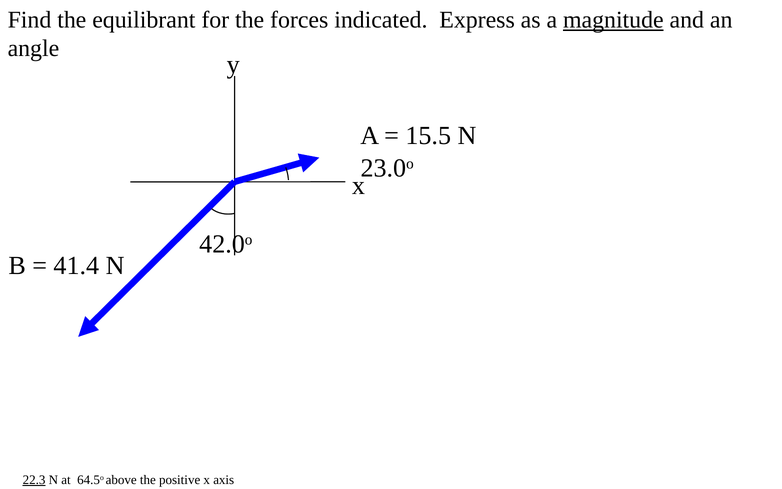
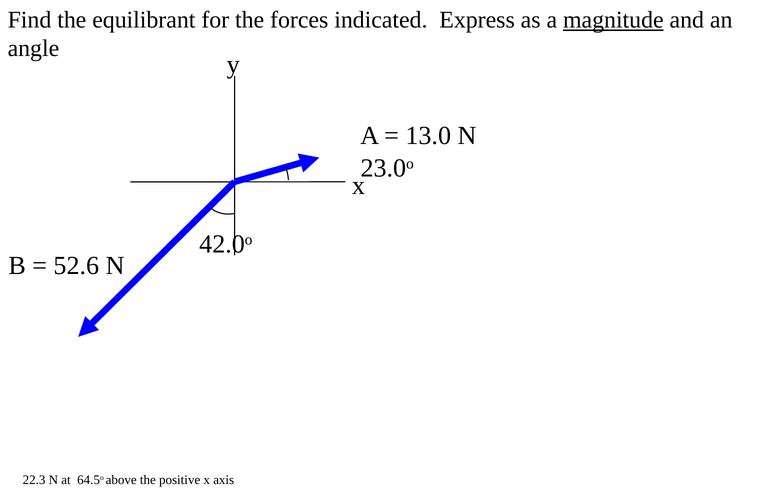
15.5: 15.5 -> 13.0
41.4: 41.4 -> 52.6
22.3 underline: present -> none
